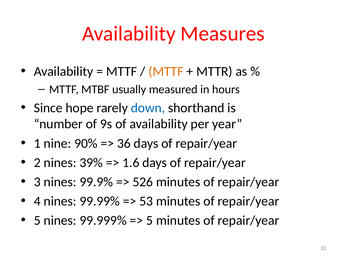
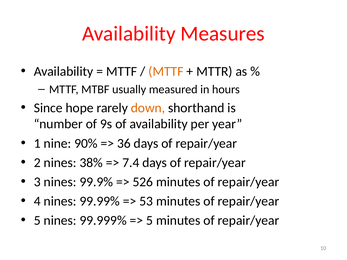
down colour: blue -> orange
39%: 39% -> 38%
1.6: 1.6 -> 7.4
